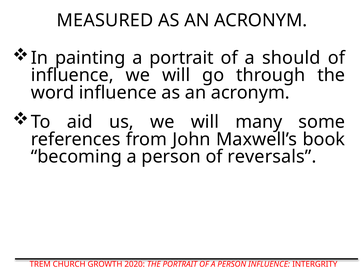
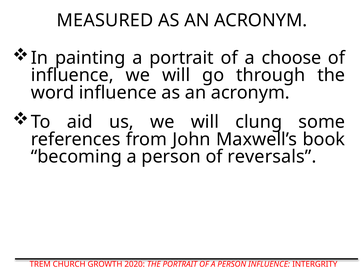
should: should -> choose
many: many -> clung
